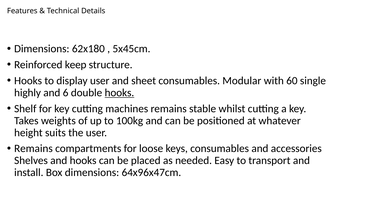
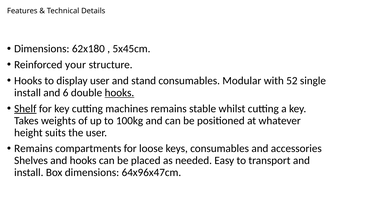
keep: keep -> your
sheet: sheet -> stand
60: 60 -> 52
highly at (28, 93): highly -> install
Shelf underline: none -> present
